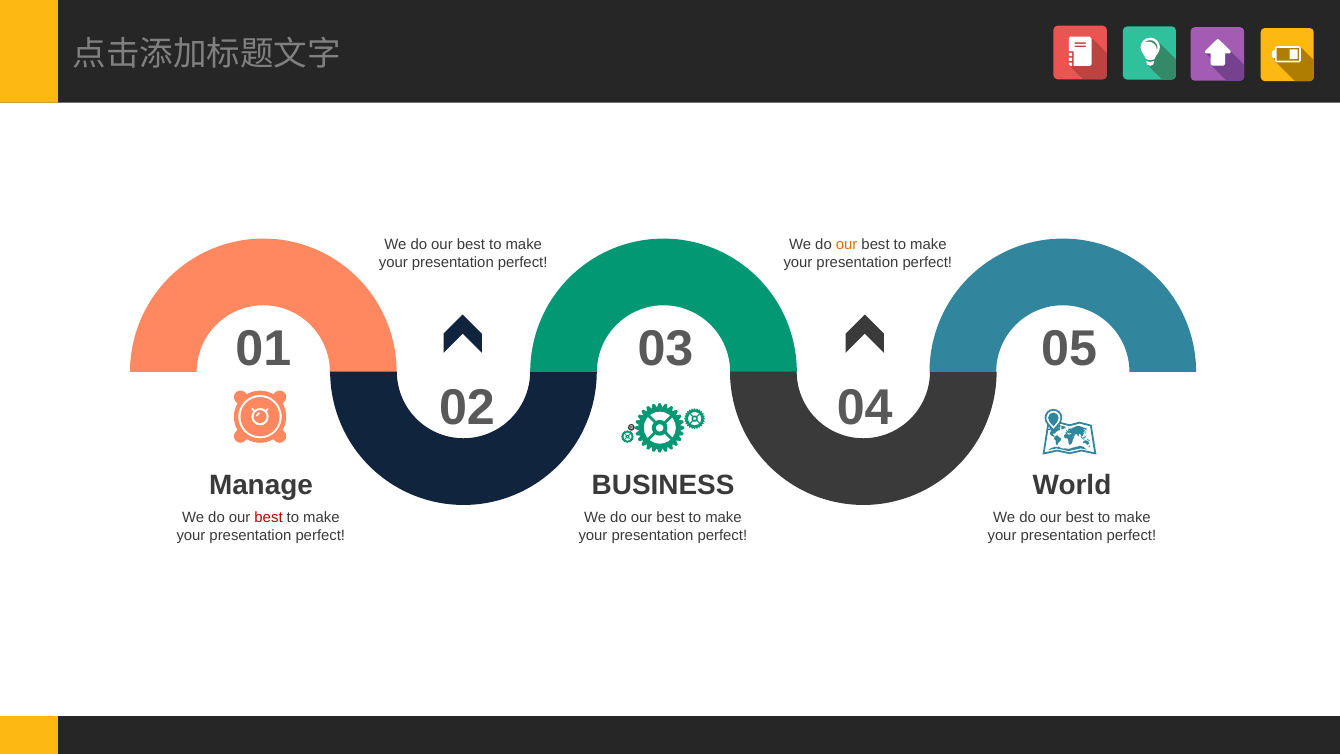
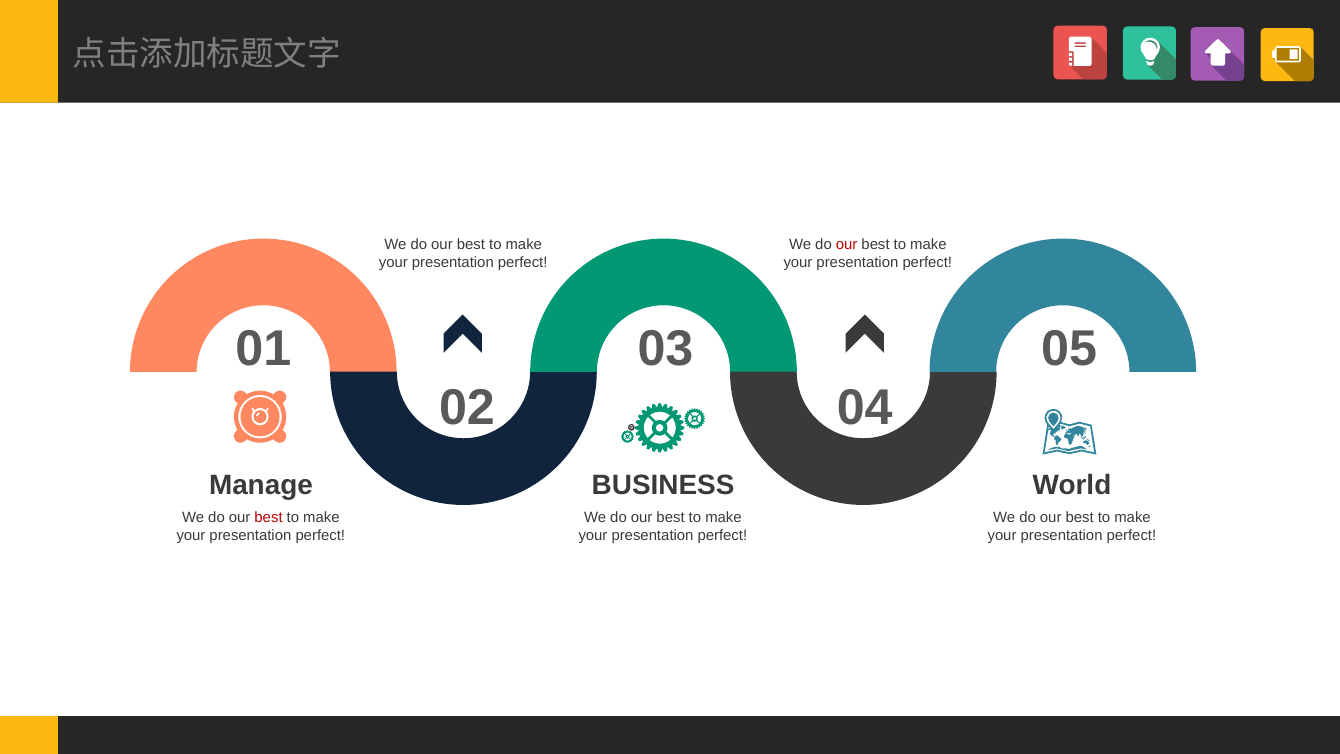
our at (847, 244) colour: orange -> red
